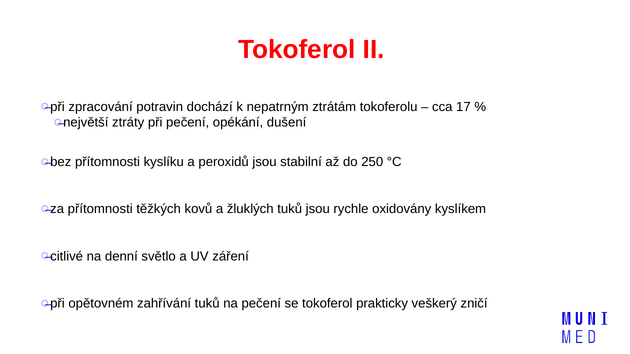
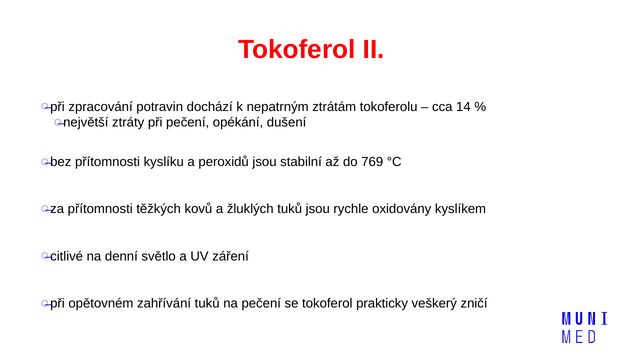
17: 17 -> 14
250: 250 -> 769
